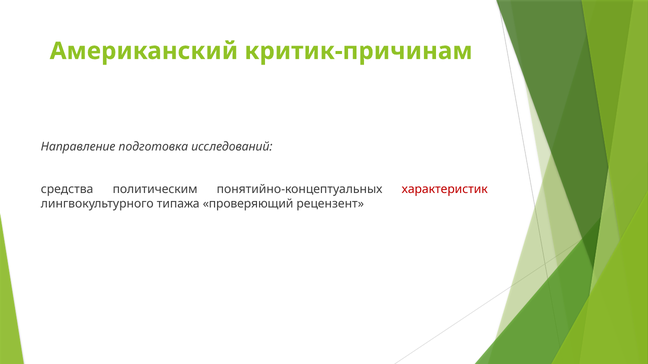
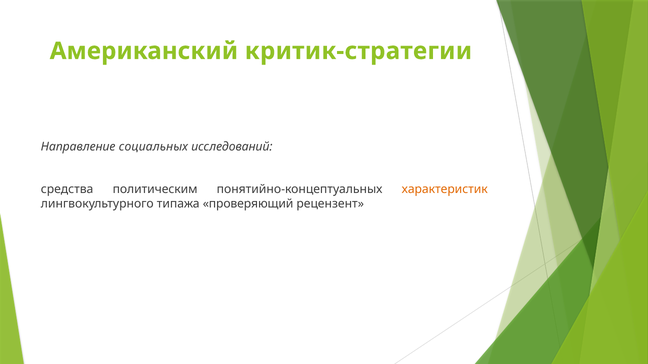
критик-причинам: критик-причинам -> критик-стратегии
подготовка: подготовка -> социальных
характеристик colour: red -> orange
